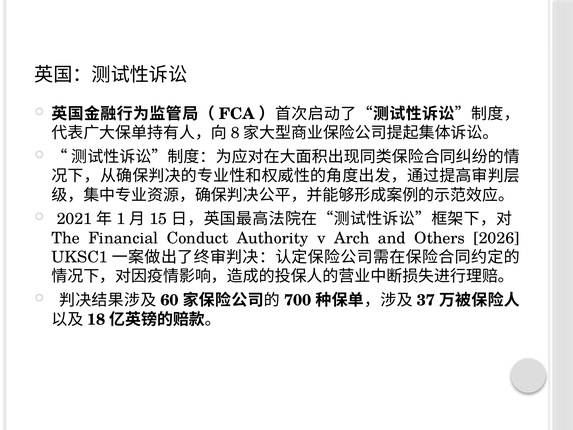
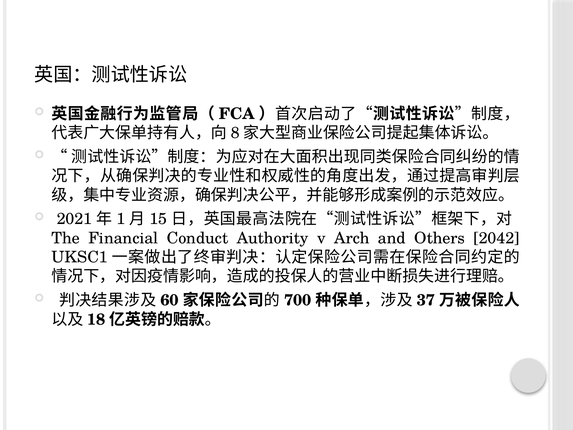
2026: 2026 -> 2042
